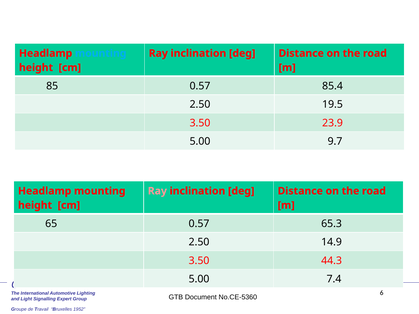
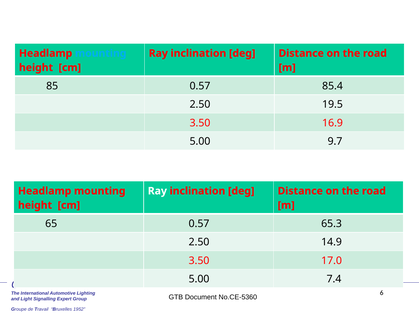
23.9: 23.9 -> 16.9
Ray at (157, 191) colour: pink -> white
44.3: 44.3 -> 17.0
